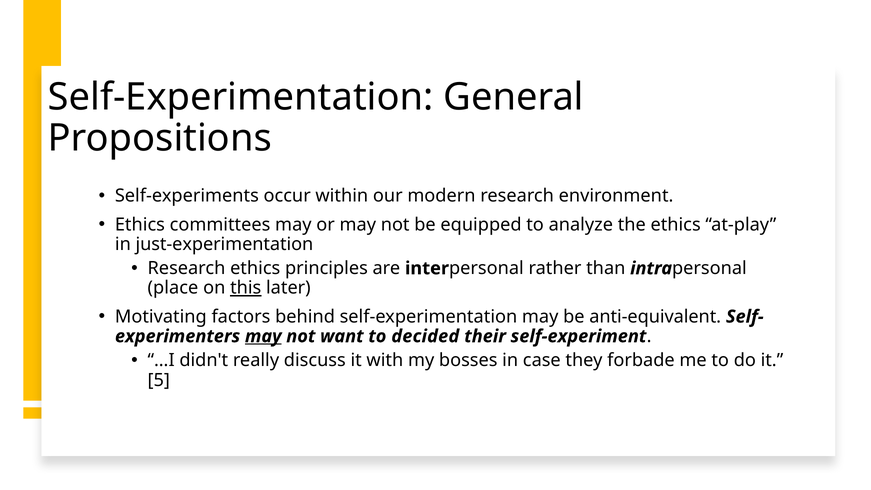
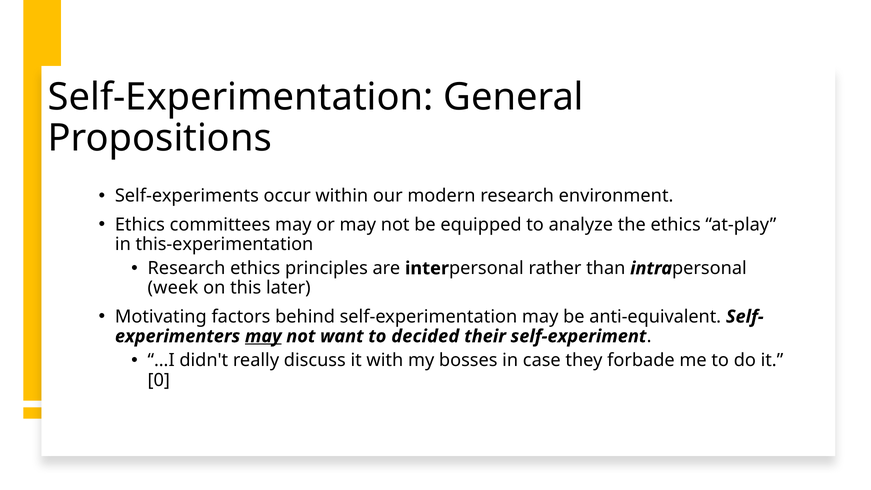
just-experimentation: just-experimentation -> this-experimentation
place: place -> week
this underline: present -> none
5: 5 -> 0
